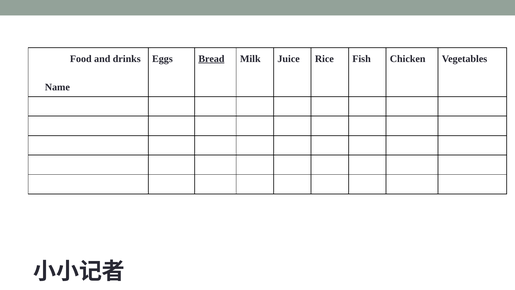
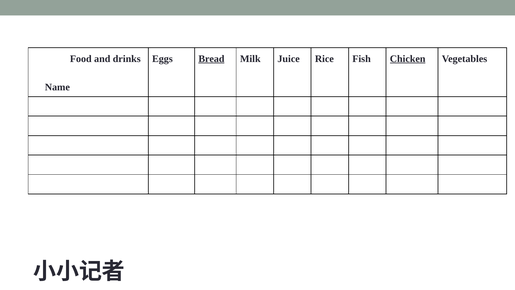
Chicken underline: none -> present
